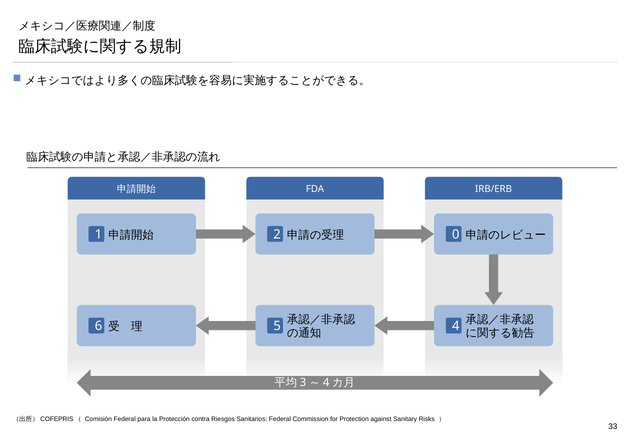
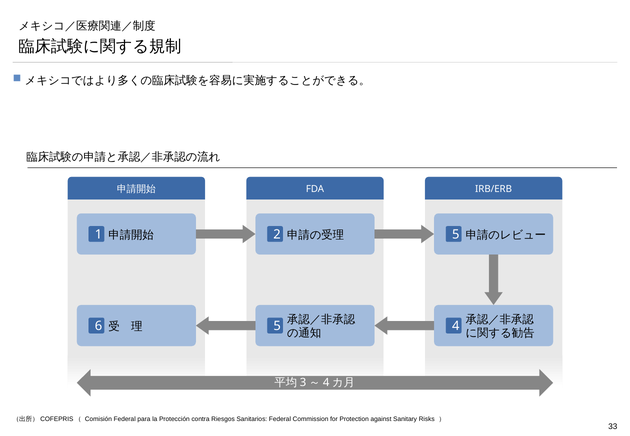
2 0: 0 -> 5
